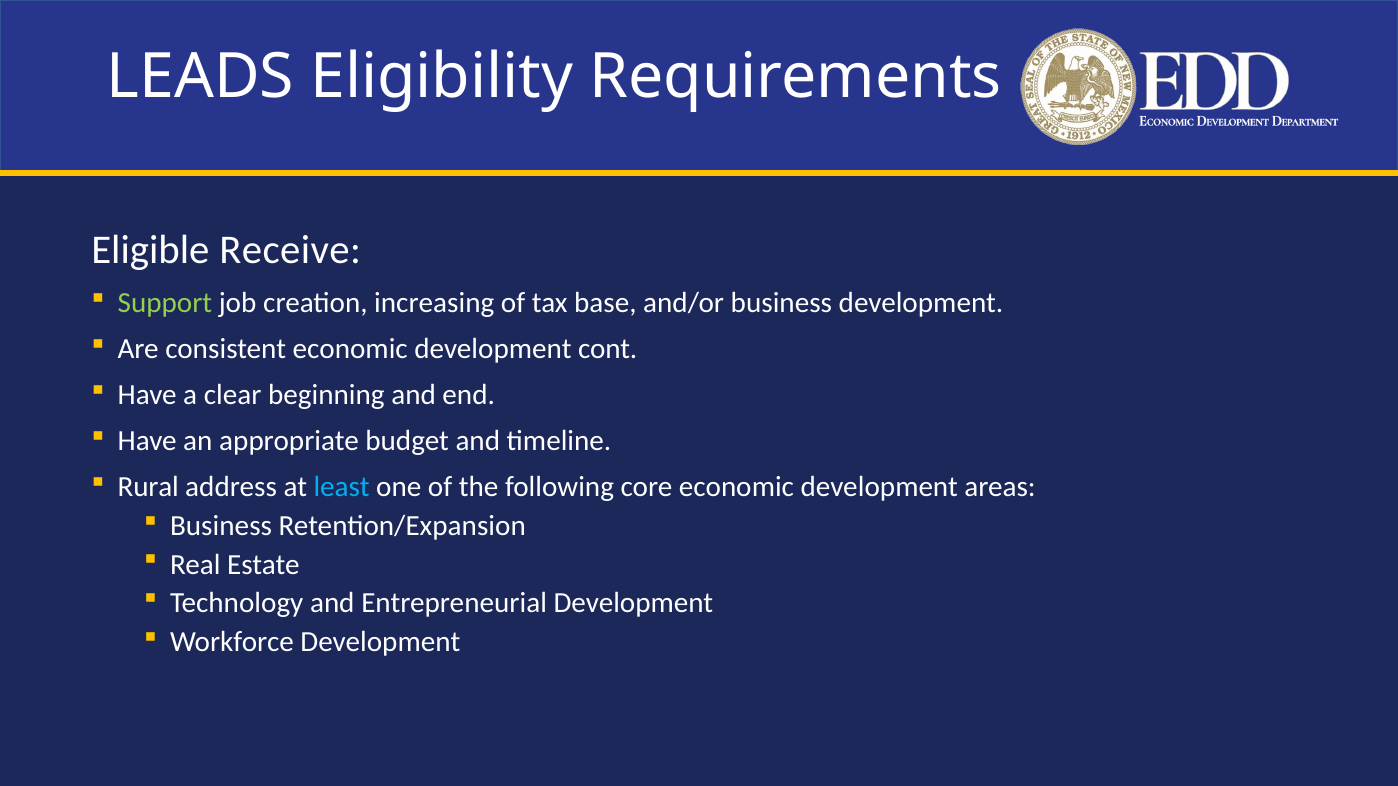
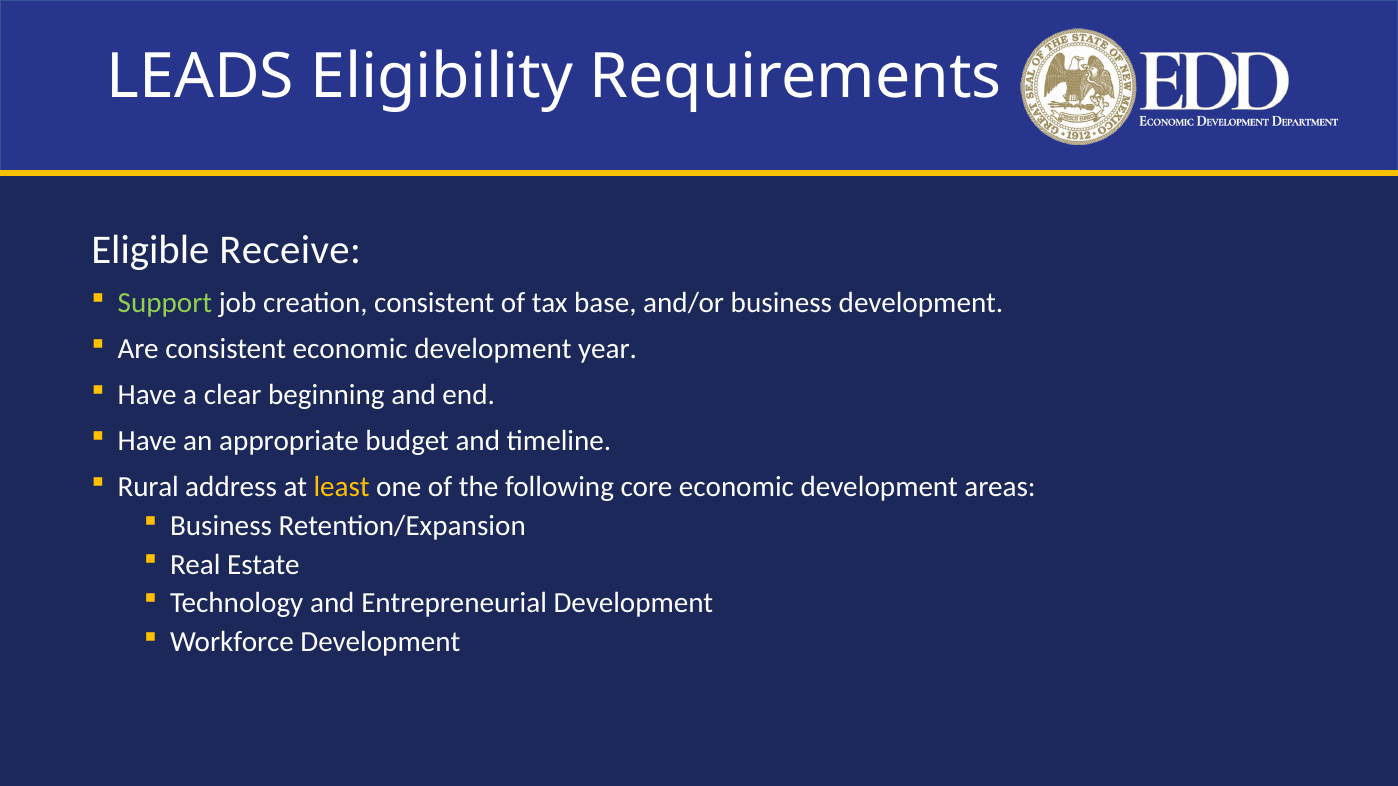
creation increasing: increasing -> consistent
cont: cont -> year
least colour: light blue -> yellow
